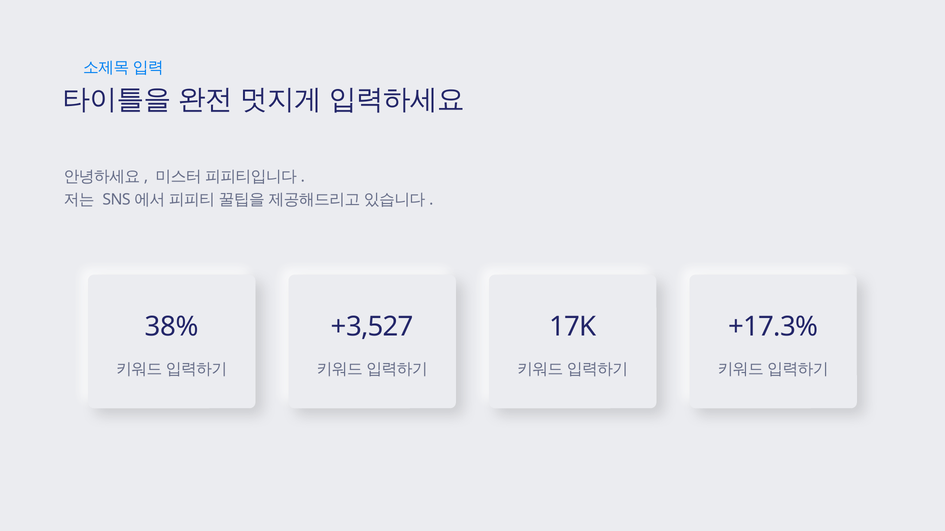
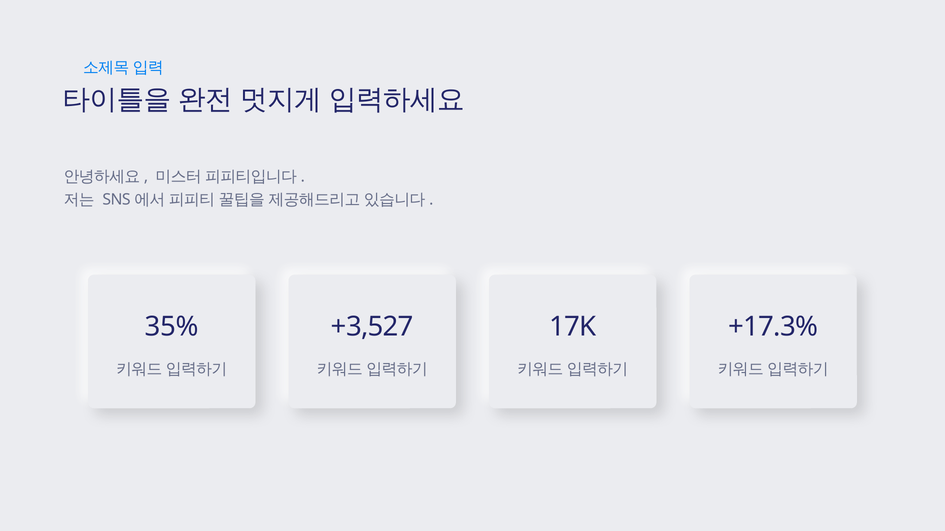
38%: 38% -> 35%
